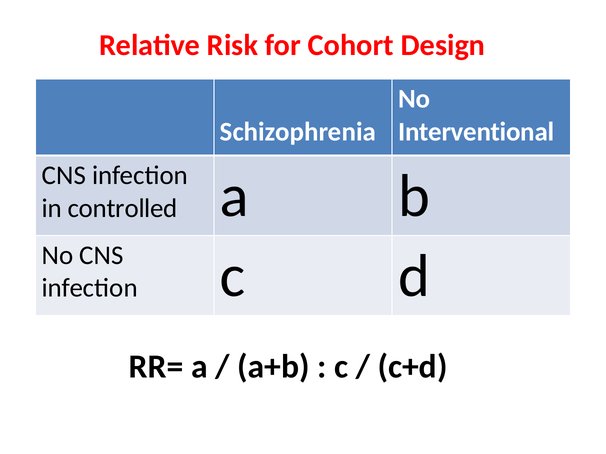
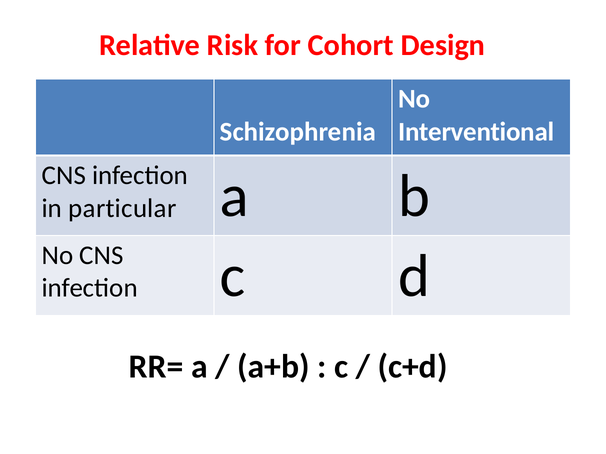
controlled: controlled -> particular
